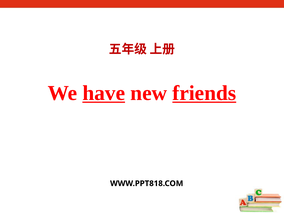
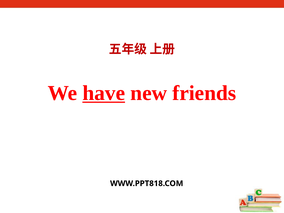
friends underline: present -> none
